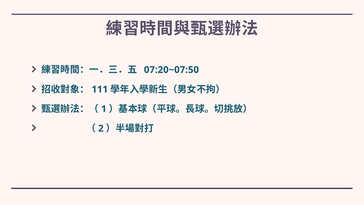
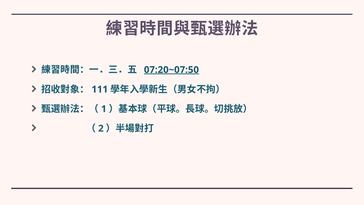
07:20~07:50 underline: none -> present
